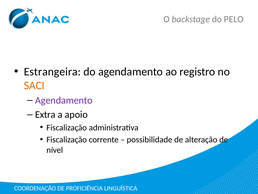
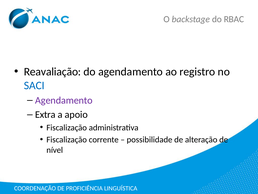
PELO: PELO -> RBAC
Estrangeira: Estrangeira -> Reavaliação
SACI colour: orange -> blue
